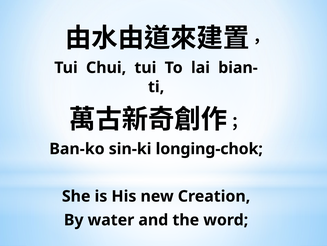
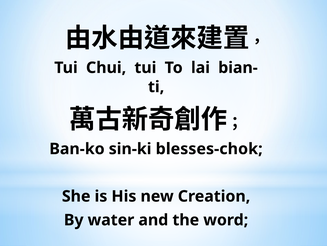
longing-chok: longing-chok -> blesses-chok
